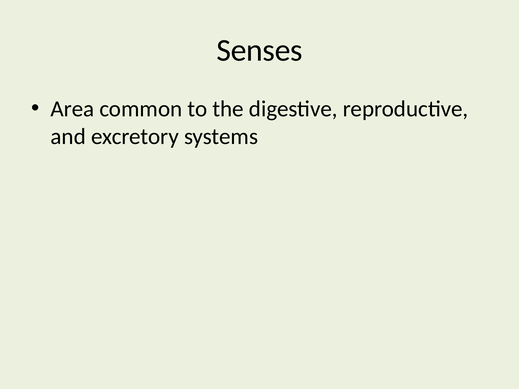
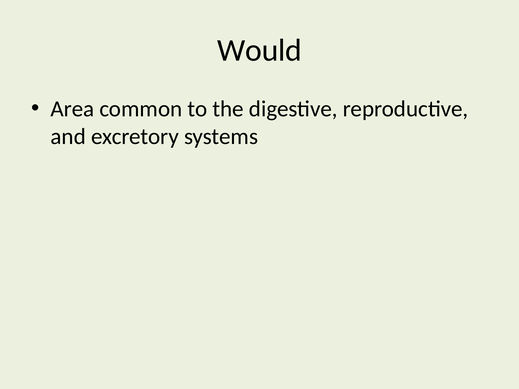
Senses: Senses -> Would
